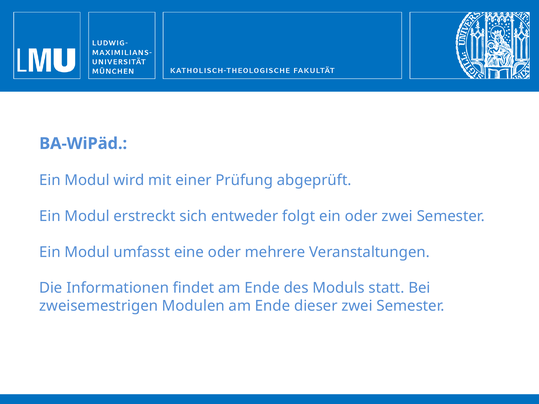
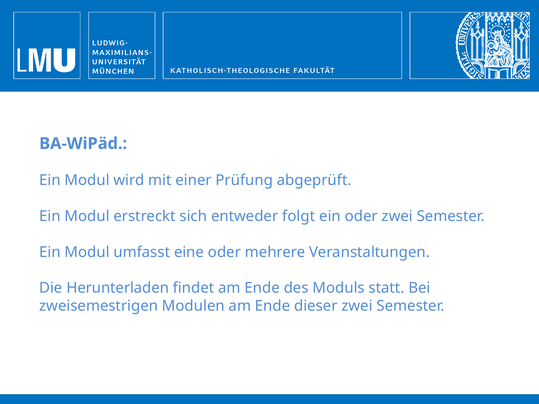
Informationen: Informationen -> Herunterladen
